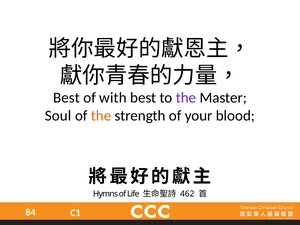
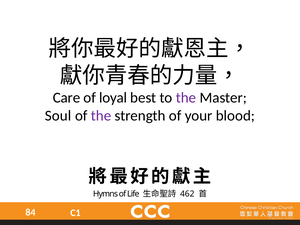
Best at (66, 98): Best -> Care
with: with -> loyal
the at (101, 116) colour: orange -> purple
